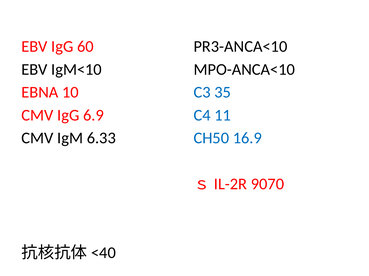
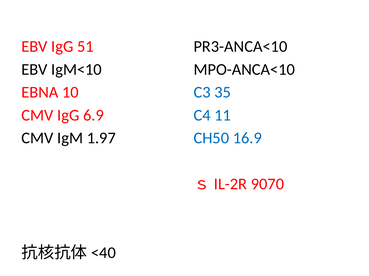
60: 60 -> 51
6.33: 6.33 -> 1.97
